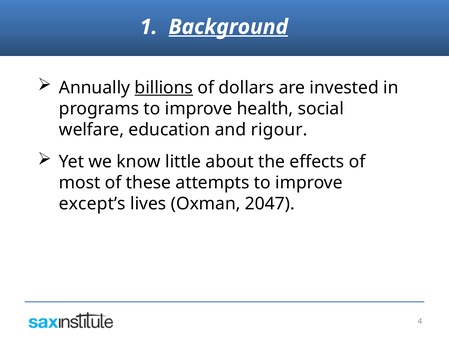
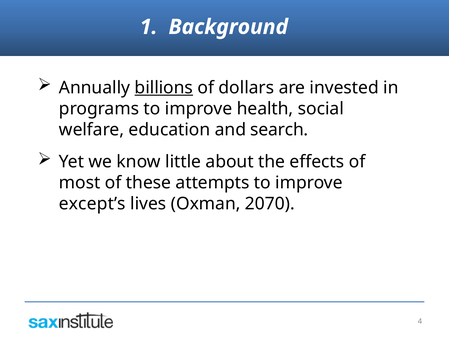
Background underline: present -> none
rigour: rigour -> search
2047: 2047 -> 2070
